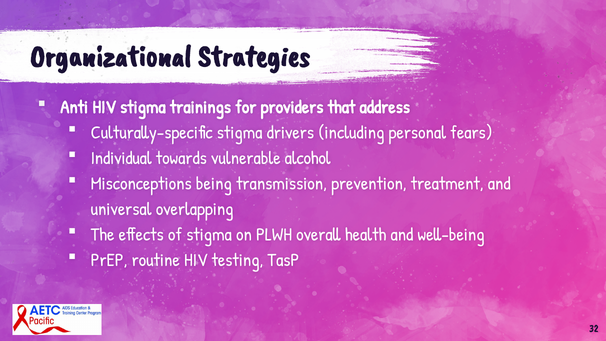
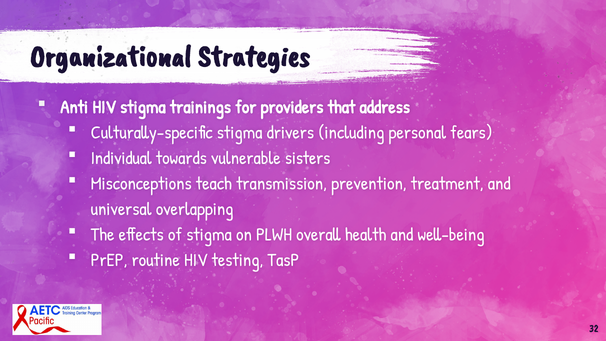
alcohol: alcohol -> sisters
being: being -> teach
